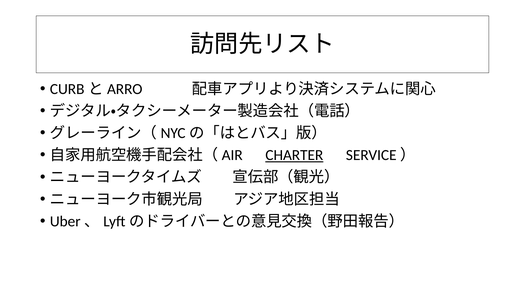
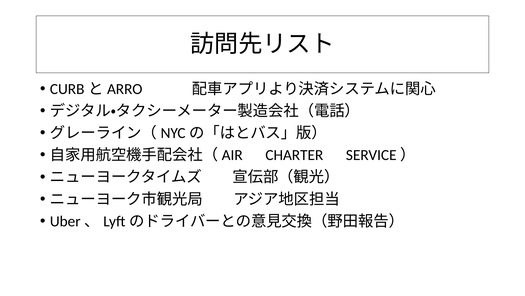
CHARTER underline: present -> none
